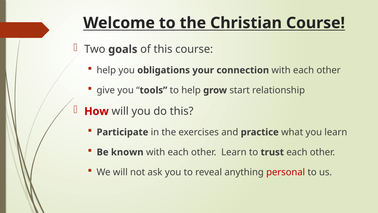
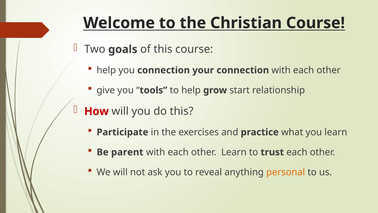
you obligations: obligations -> connection
known: known -> parent
personal colour: red -> orange
